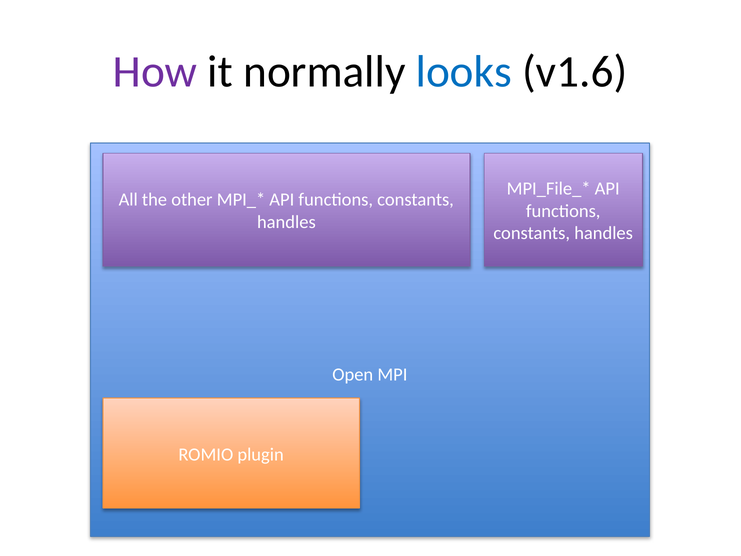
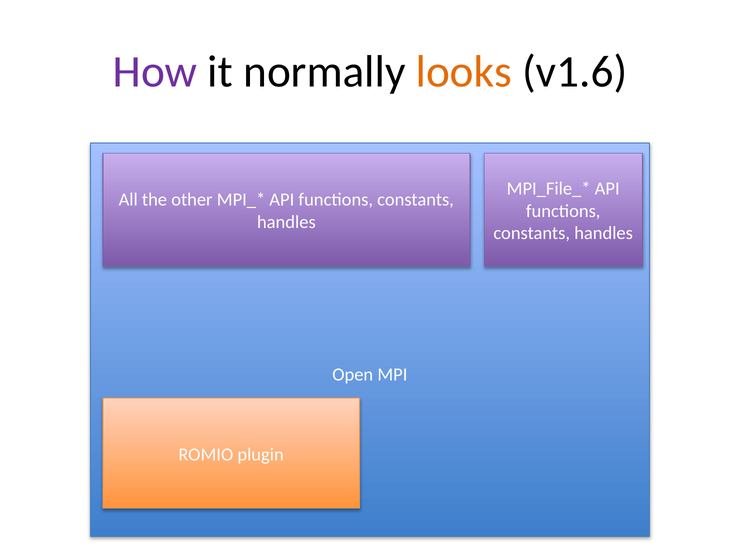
looks colour: blue -> orange
